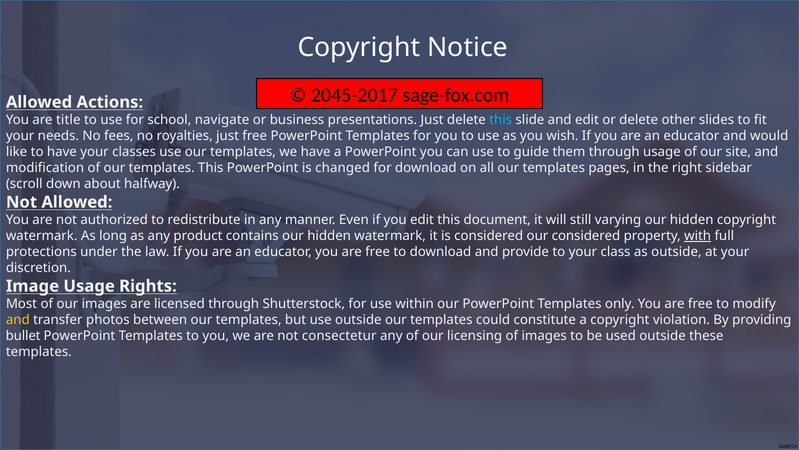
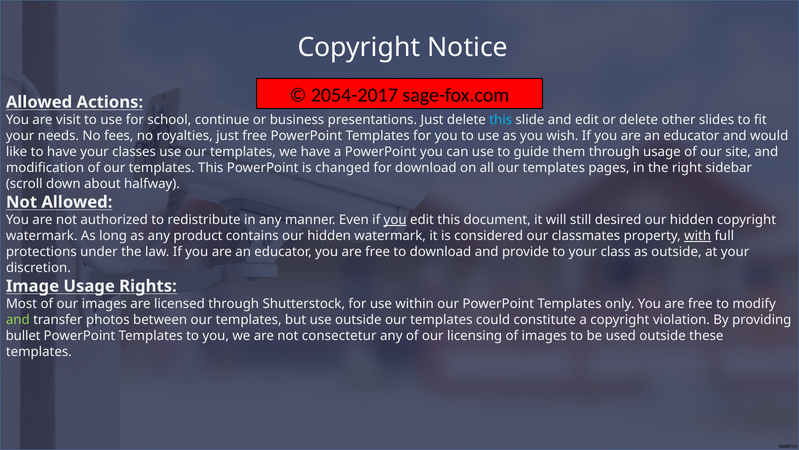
2045-2017: 2045-2017 -> 2054-2017
title: title -> visit
navigate: navigate -> continue
you at (395, 220) underline: none -> present
varying: varying -> desired
our considered: considered -> classmates
and at (18, 319) colour: yellow -> light green
